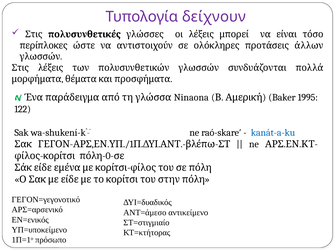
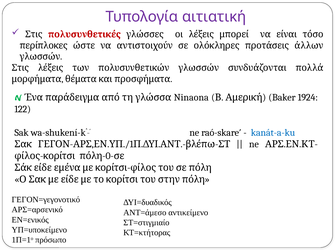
δείχνουν: δείχνουν -> αιτιατική
πολυσυνθετικές colour: black -> red
1995: 1995 -> 1924
